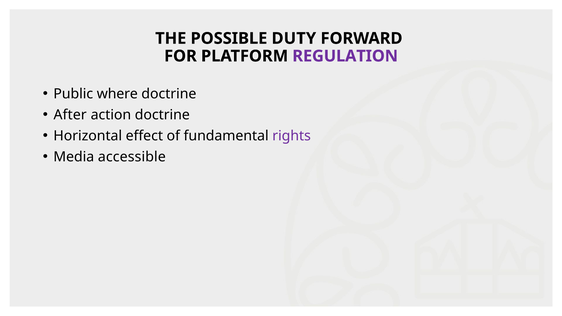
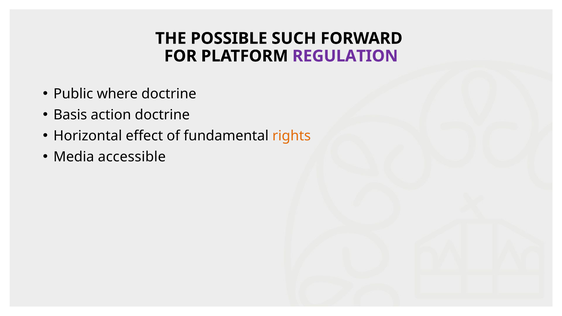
DUTY: DUTY -> SUCH
After: After -> Basis
rights colour: purple -> orange
